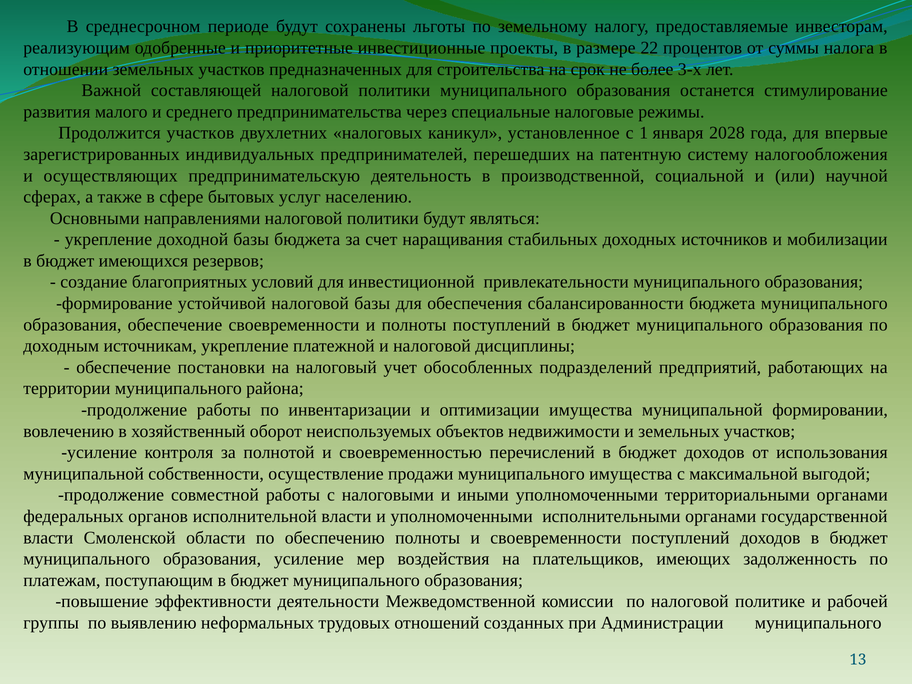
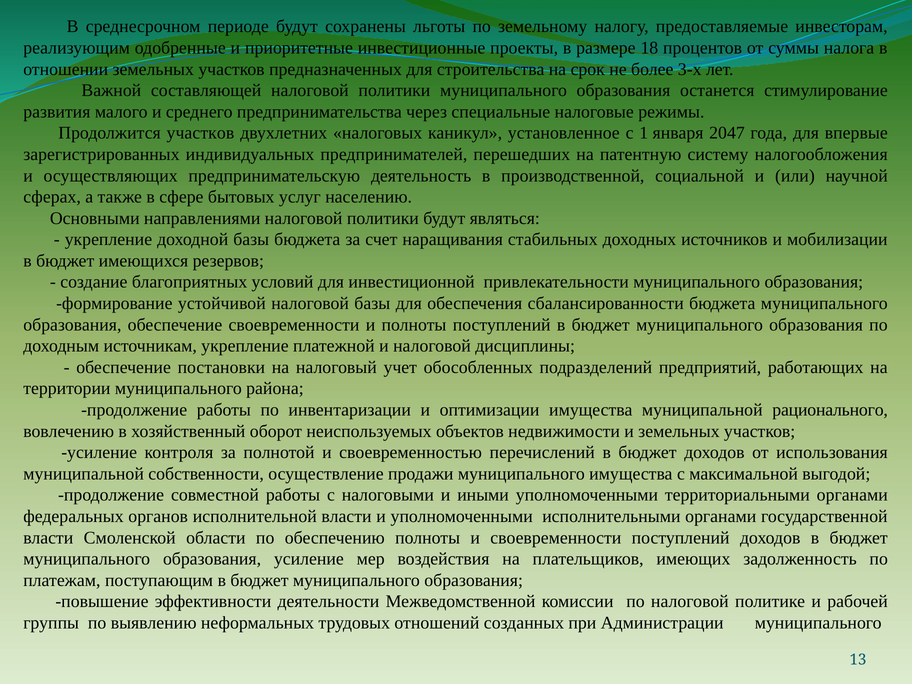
22: 22 -> 18
2028: 2028 -> 2047
формировании: формировании -> рационального
